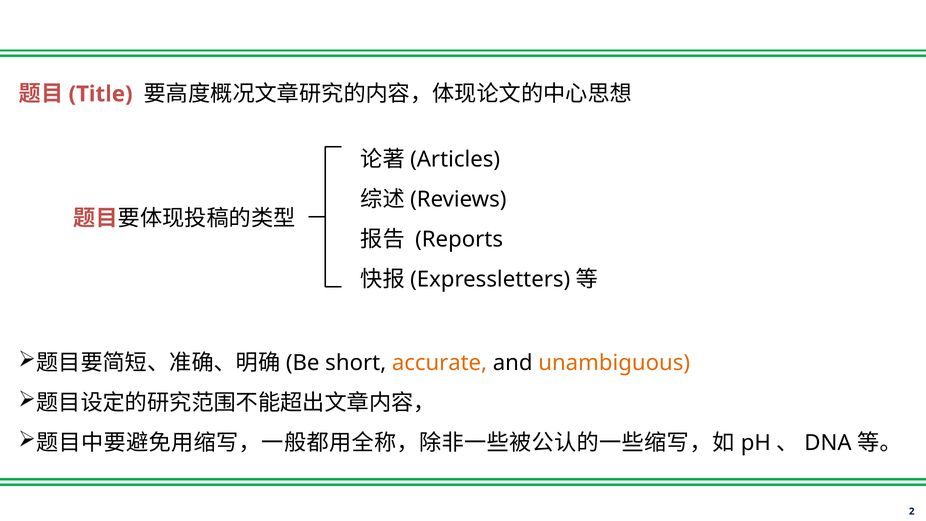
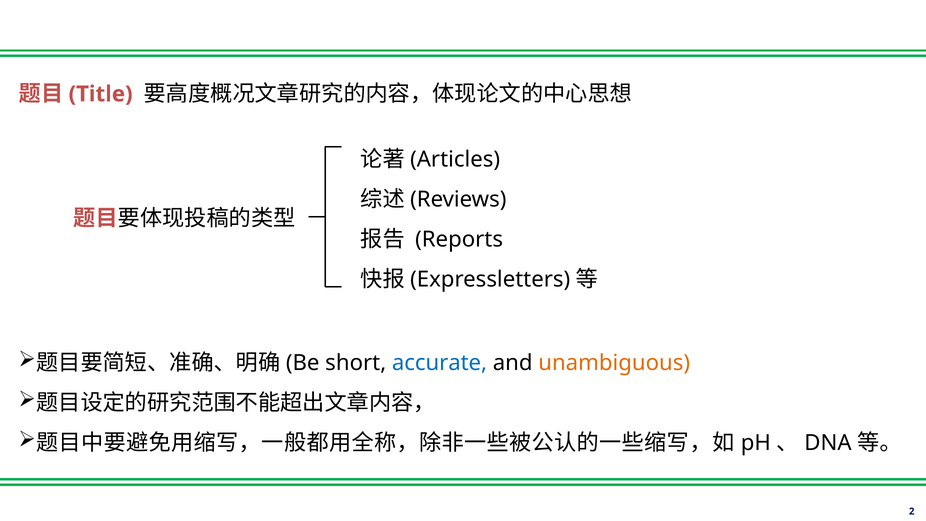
accurate colour: orange -> blue
